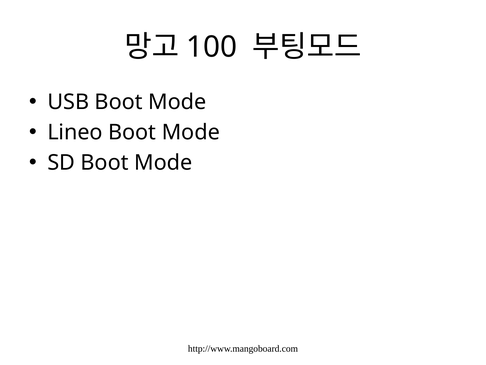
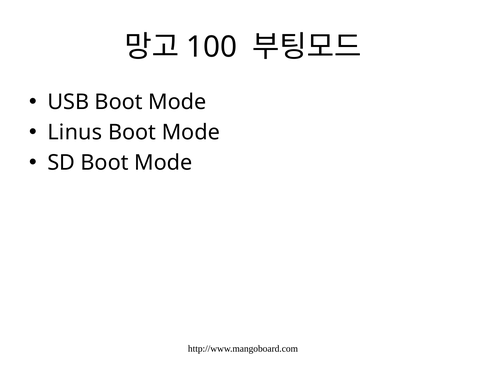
Lineo: Lineo -> Linus
